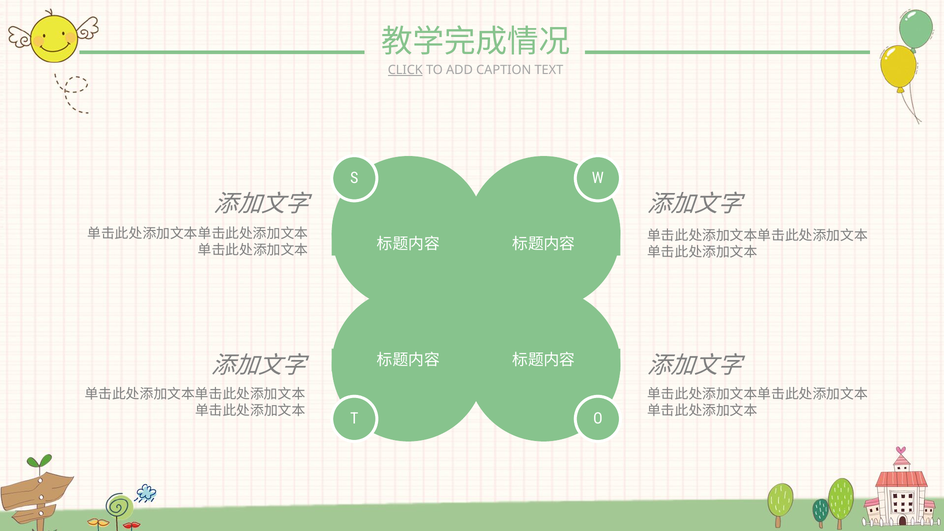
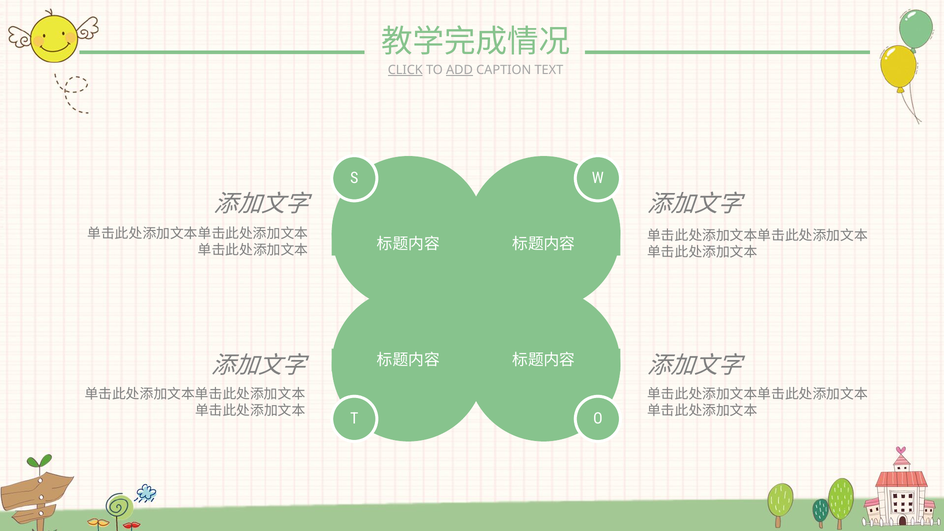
ADD underline: none -> present
